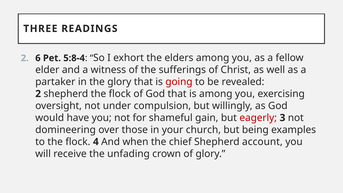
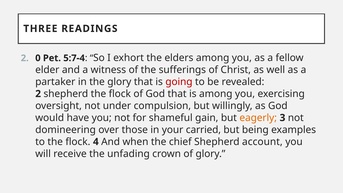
6: 6 -> 0
5:8-4: 5:8-4 -> 5:7-4
eagerly colour: red -> orange
church: church -> carried
